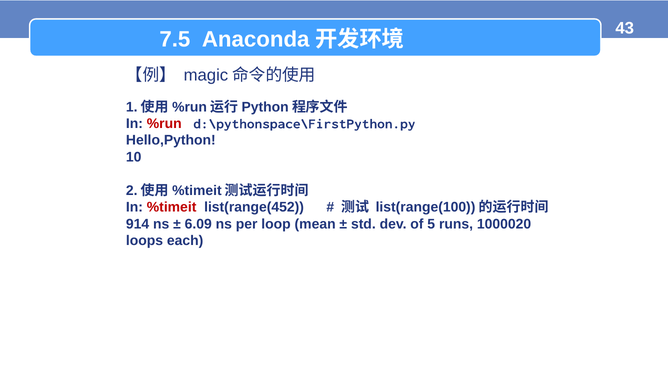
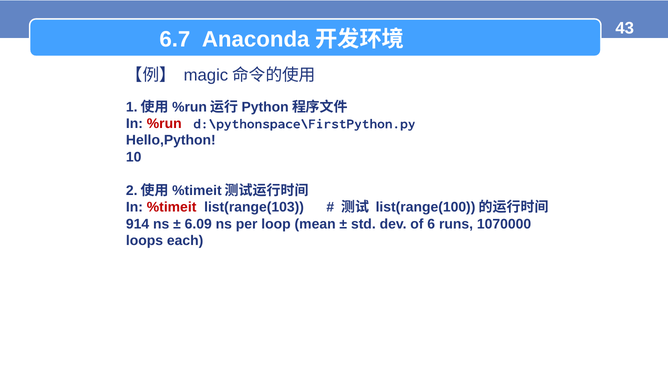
7.5: 7.5 -> 6.7
list(range(452: list(range(452 -> list(range(103
5: 5 -> 6
1000020: 1000020 -> 1070000
